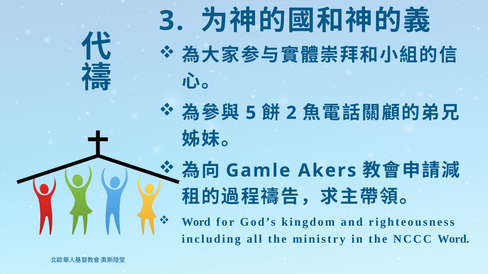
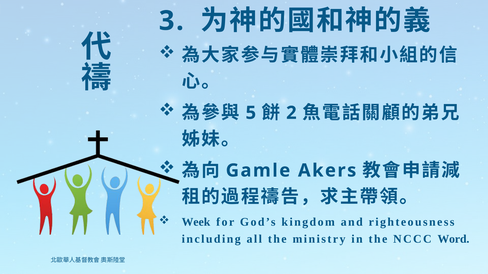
Word at (196, 223): Word -> Week
